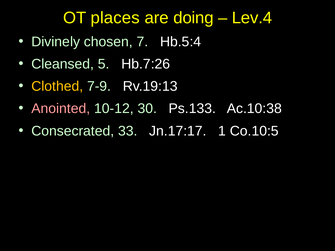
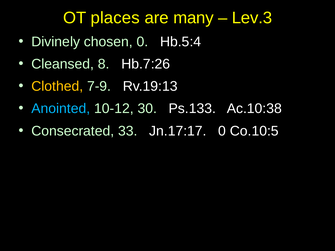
doing: doing -> many
Lev.4: Lev.4 -> Lev.3
chosen 7: 7 -> 0
5: 5 -> 8
Anointed colour: pink -> light blue
Jn.17:17 1: 1 -> 0
